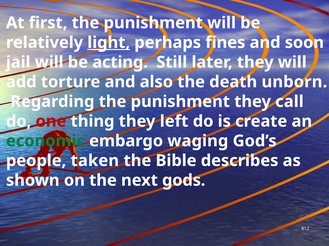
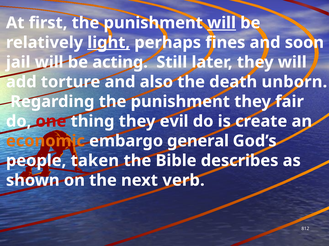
will at (222, 23) underline: none -> present
call: call -> fair
left: left -> evil
economic colour: green -> orange
waging: waging -> general
gods: gods -> verb
